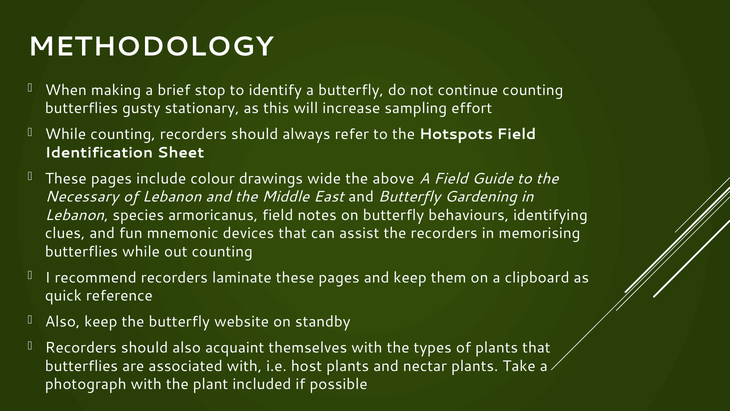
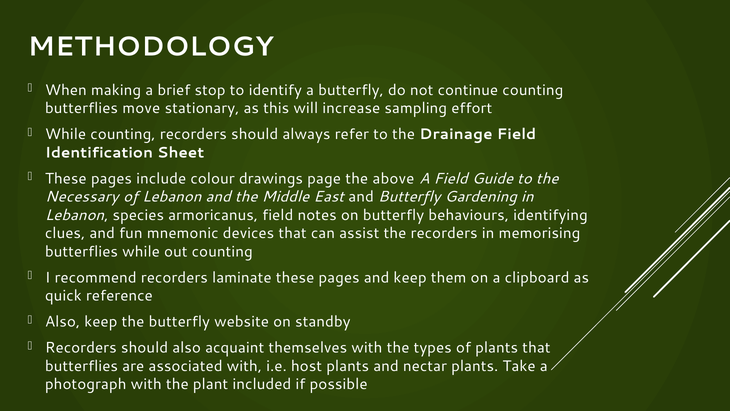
gusty: gusty -> move
Hotspots: Hotspots -> Drainage
wide: wide -> page
